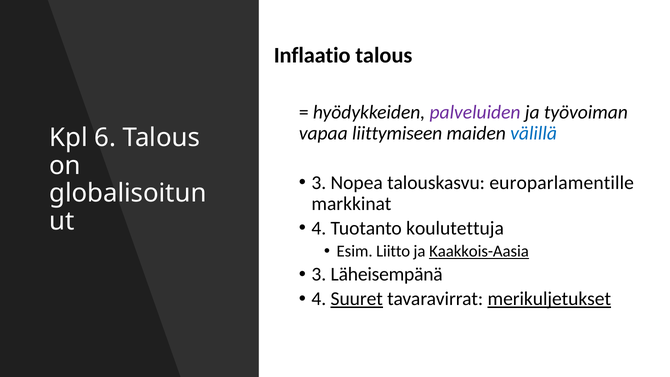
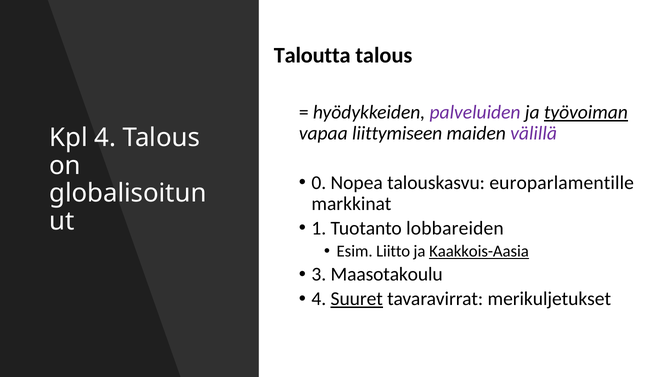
Inflaatio: Inflaatio -> Taloutta
työvoiman underline: none -> present
välillä colour: blue -> purple
Kpl 6: 6 -> 4
3 at (319, 183): 3 -> 0
4 at (319, 228): 4 -> 1
koulutettuja: koulutettuja -> lobbareiden
Läheisempänä: Läheisempänä -> Maasotakoulu
merikuljetukset underline: present -> none
